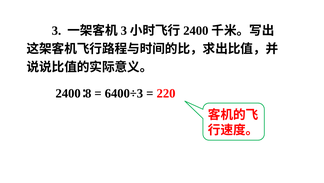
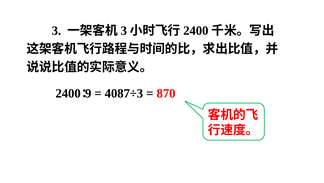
8: 8 -> 9
6400÷3: 6400÷3 -> 4087÷3
220: 220 -> 870
